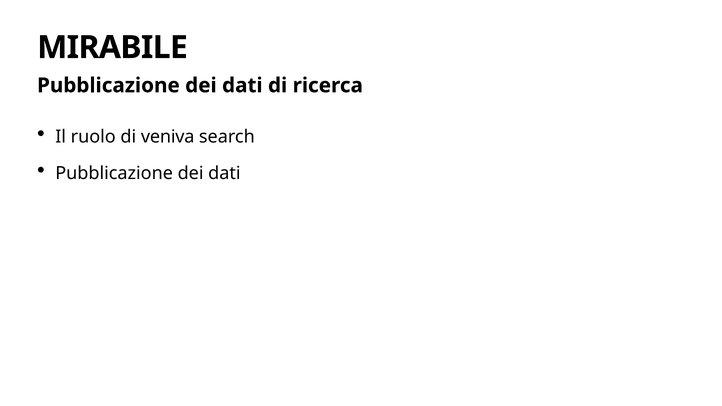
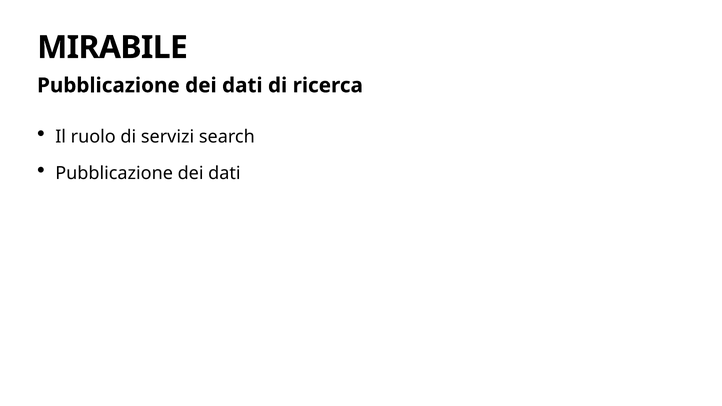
veniva: veniva -> servizi
